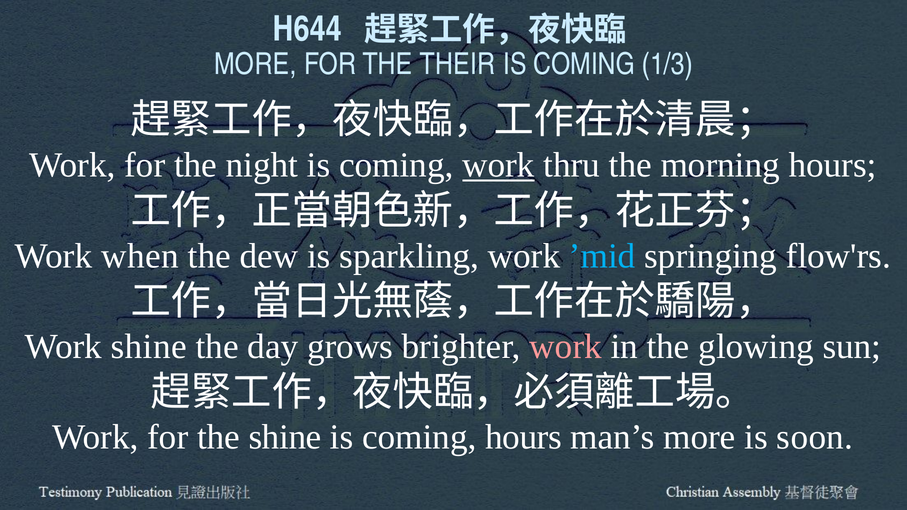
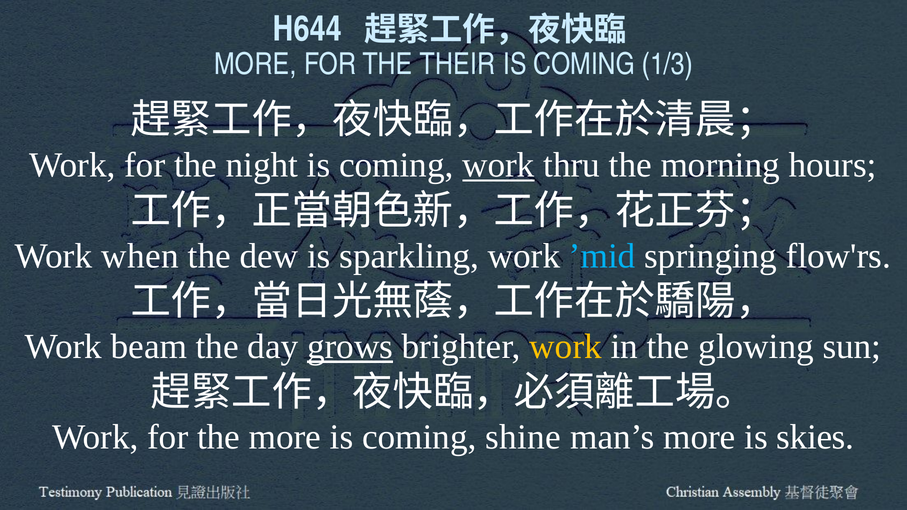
Work shine: shine -> beam
grows underline: none -> present
work at (566, 347) colour: pink -> yellow
the shine: shine -> more
coming hours: hours -> shine
soon: soon -> skies
